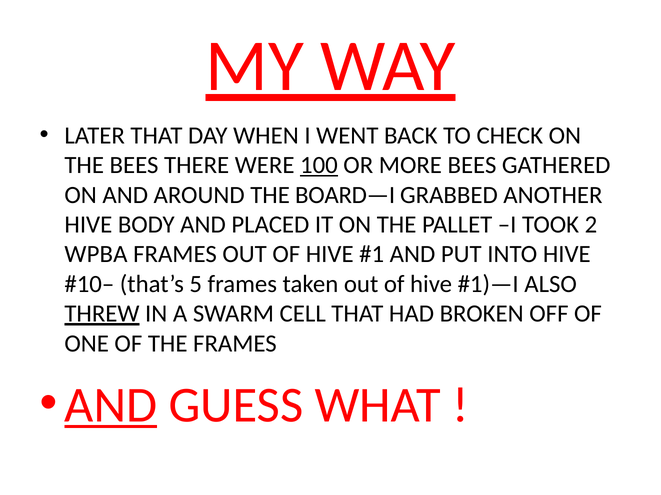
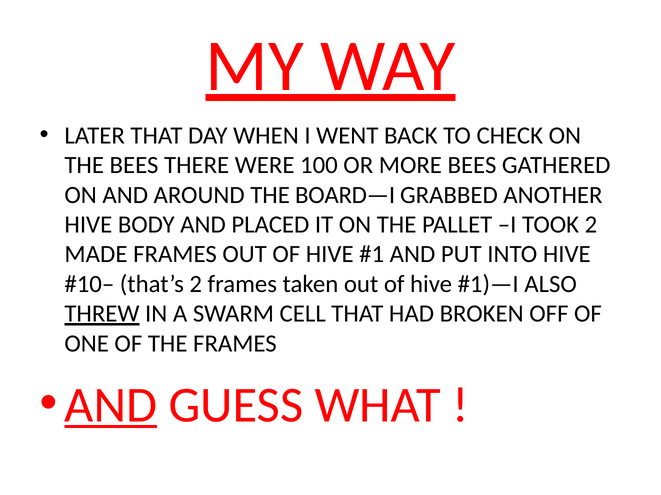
100 underline: present -> none
WPBA: WPBA -> MADE
that’s 5: 5 -> 2
